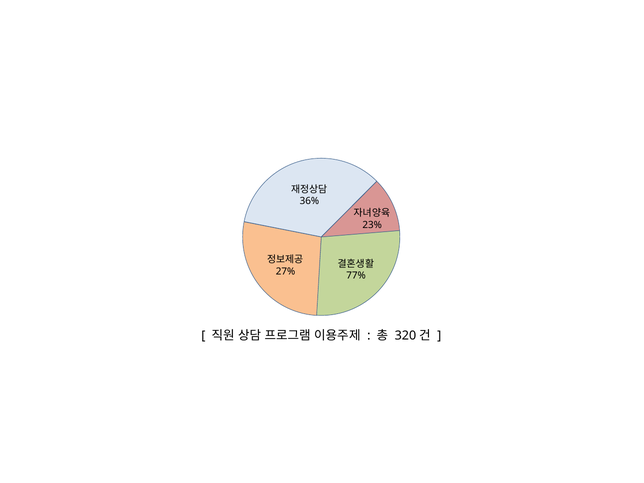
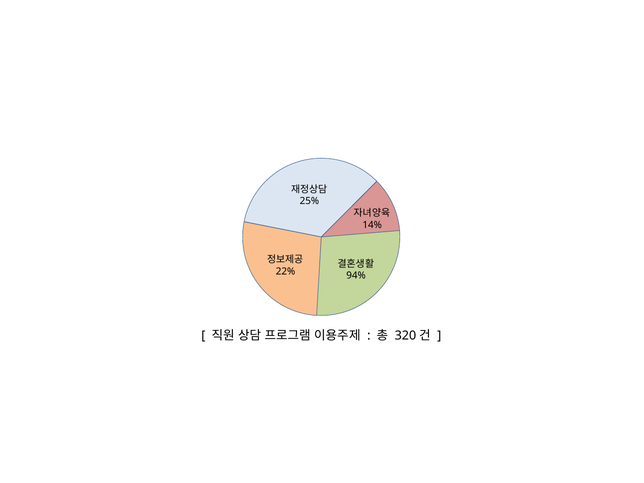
36%: 36% -> 25%
23%: 23% -> 14%
27%: 27% -> 22%
77%: 77% -> 94%
